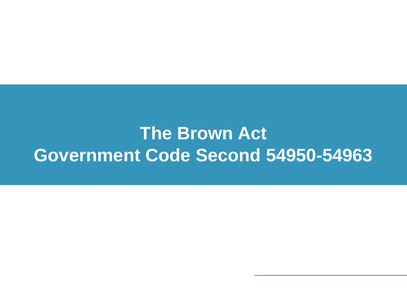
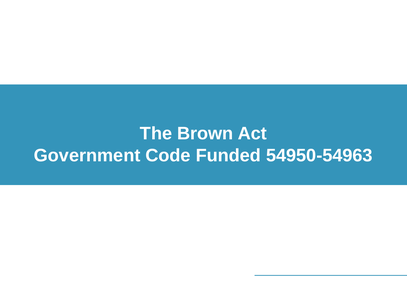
Second: Second -> Funded
